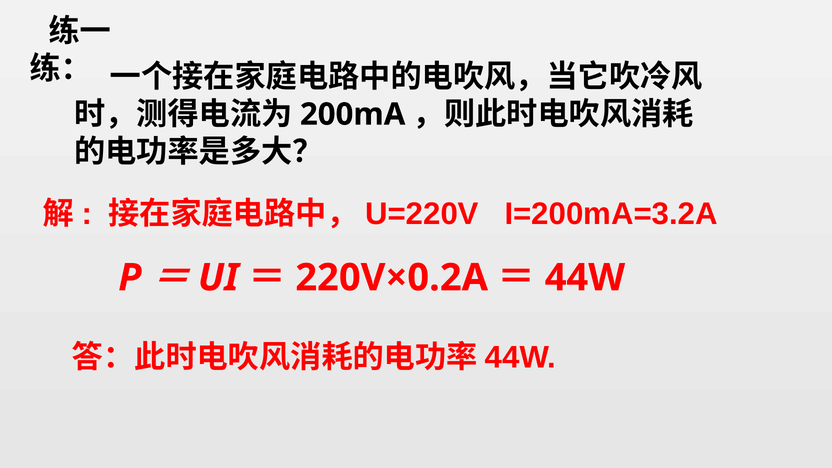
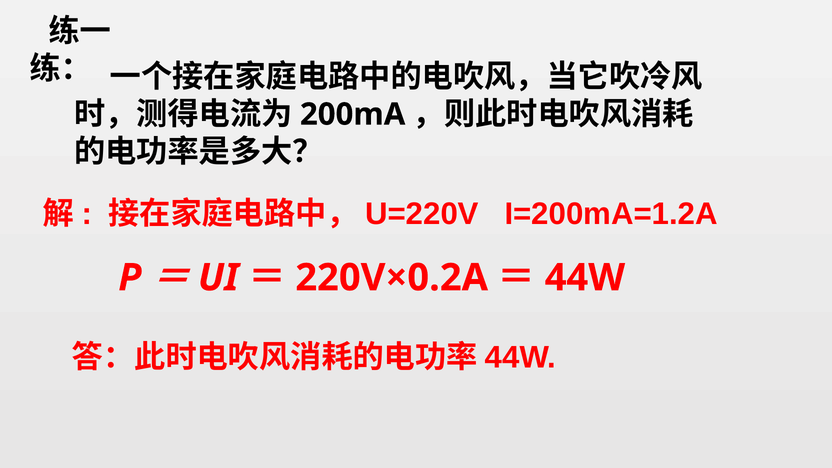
I=200mA=3.2A: I=200mA=3.2A -> I=200mA=1.2A
